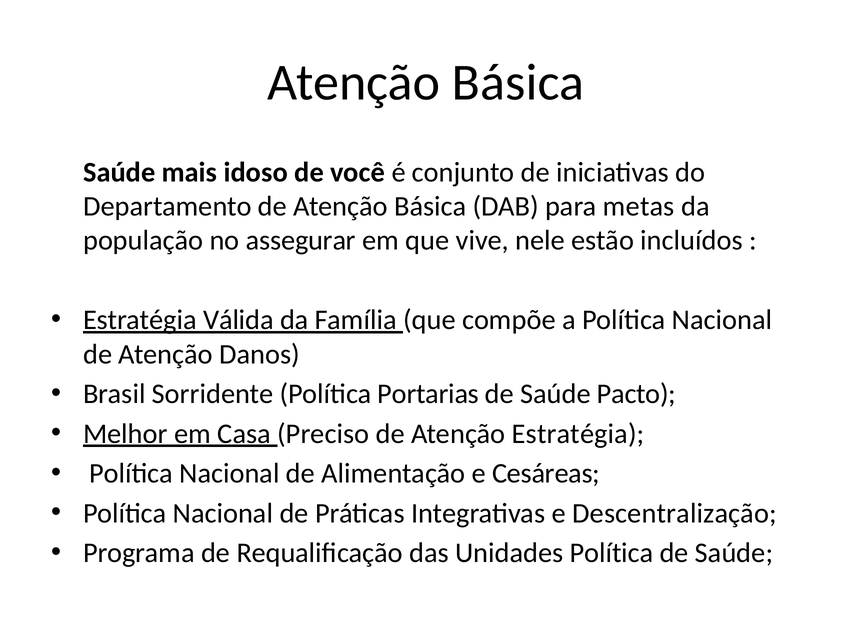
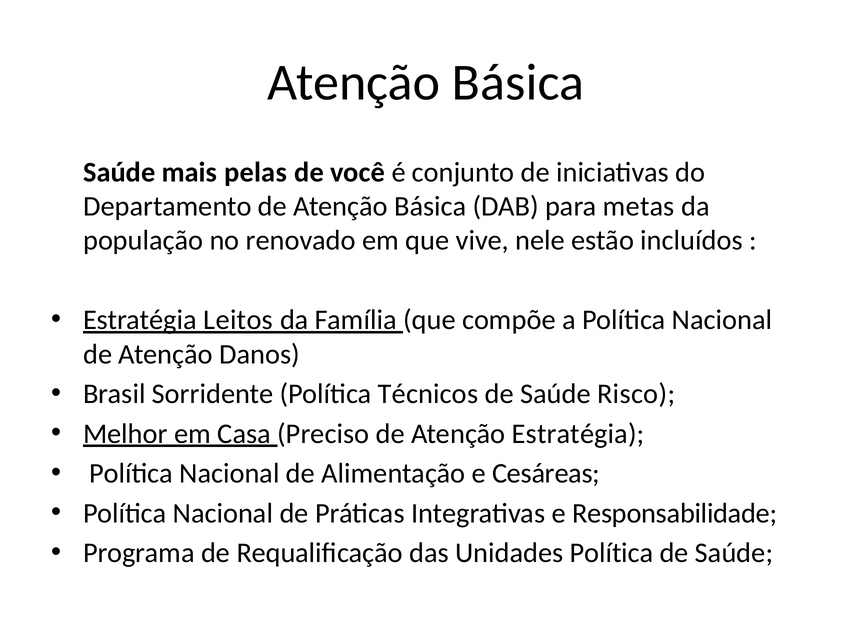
idoso: idoso -> pelas
assegurar: assegurar -> renovado
Válida: Válida -> Leitos
Portarias: Portarias -> Técnicos
Pacto: Pacto -> Risco
Descentralização: Descentralização -> Responsabilidade
